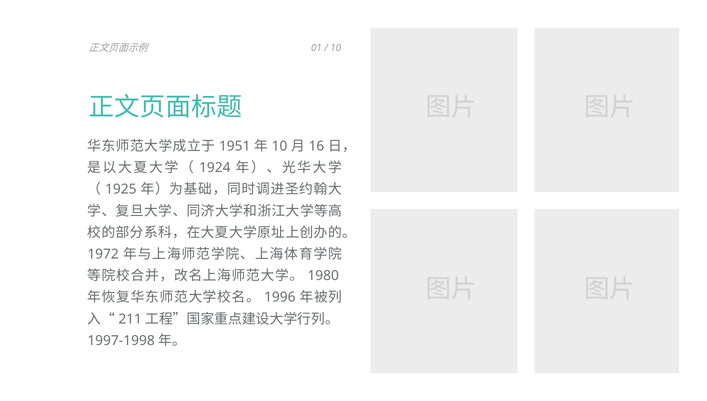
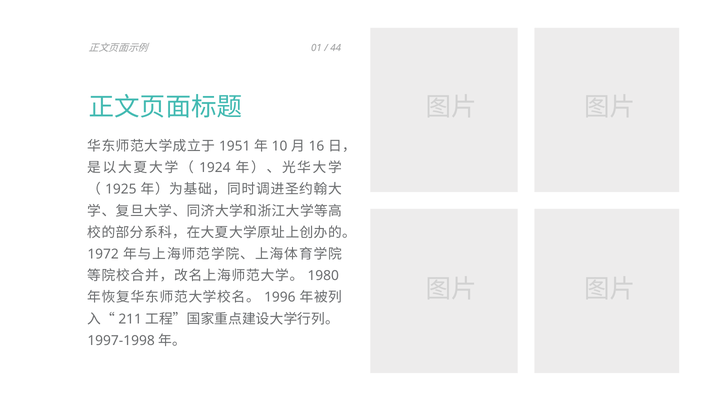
10 at (336, 48): 10 -> 44
